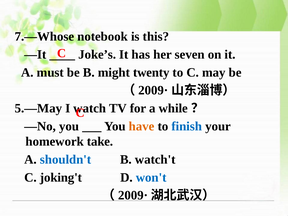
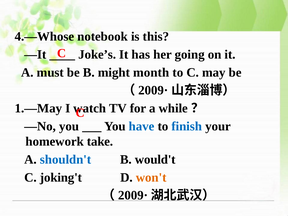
7.—Whose: 7.—Whose -> 4.—Whose
seven: seven -> going
twenty: twenty -> month
5.—May: 5.—May -> 1.—May
have colour: orange -> blue
watch't: watch't -> would't
won't colour: blue -> orange
